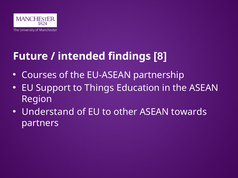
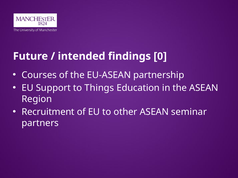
8: 8 -> 0
Understand: Understand -> Recruitment
towards: towards -> seminar
